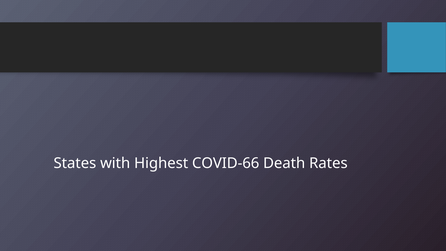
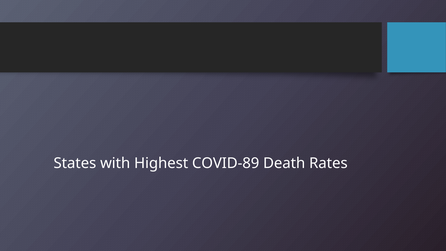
COVID-66: COVID-66 -> COVID-89
